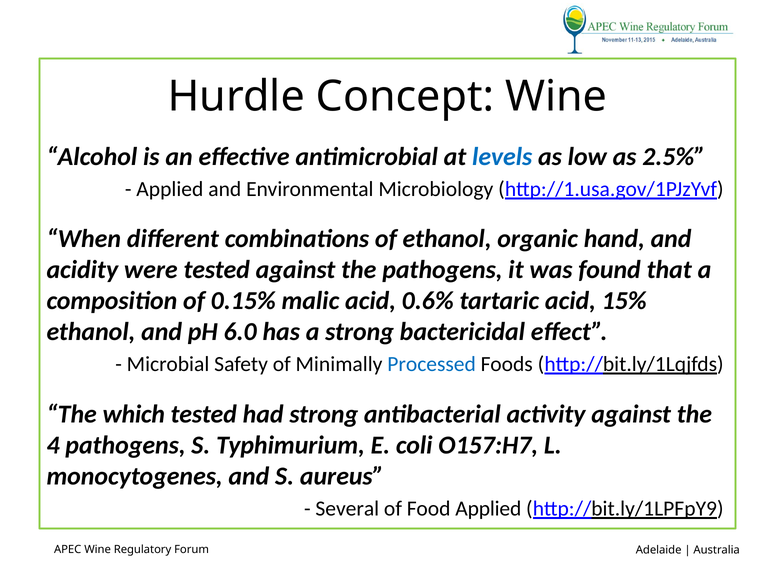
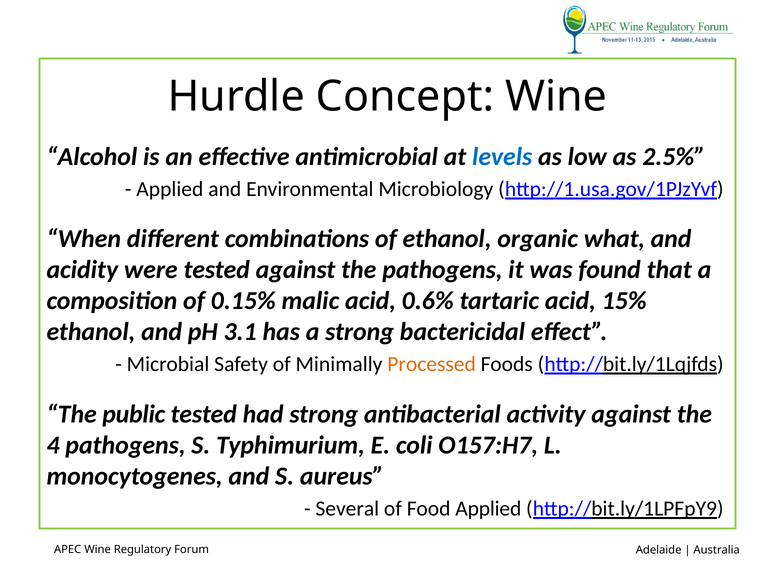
hand: hand -> what
6.0: 6.0 -> 3.1
Processed colour: blue -> orange
which: which -> public
